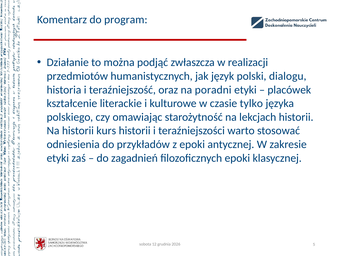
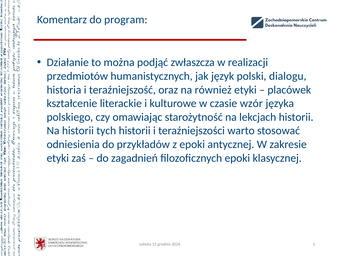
poradni: poradni -> również
tylko: tylko -> wzór
kurs: kurs -> tych
